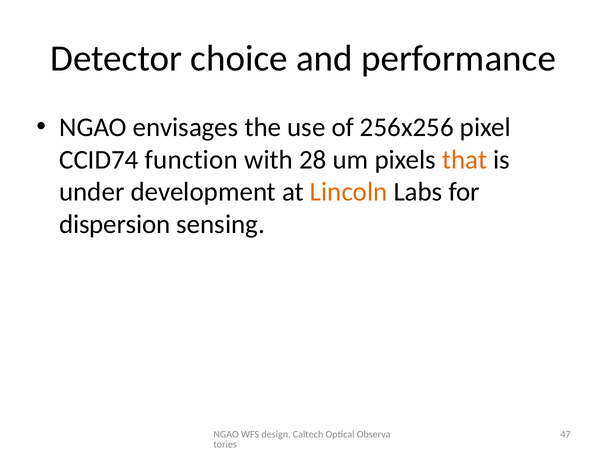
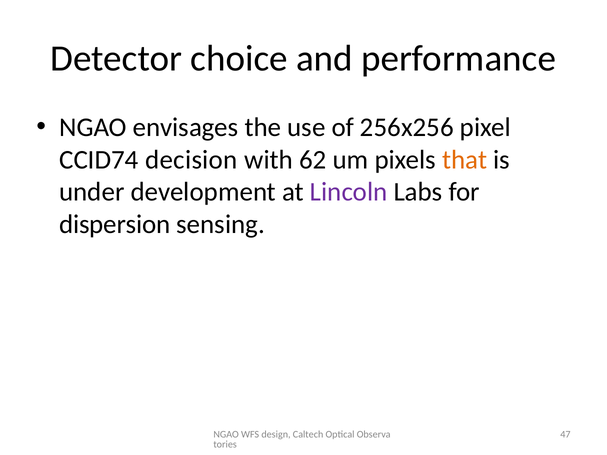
function: function -> decision
28: 28 -> 62
Lincoln colour: orange -> purple
